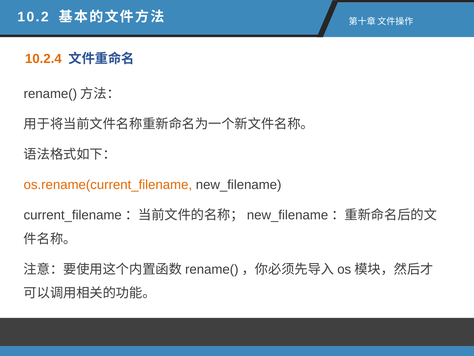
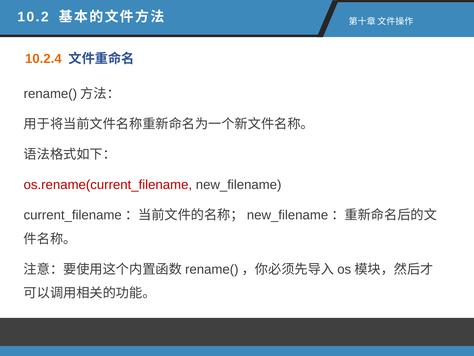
os.rename(current_filename colour: orange -> red
